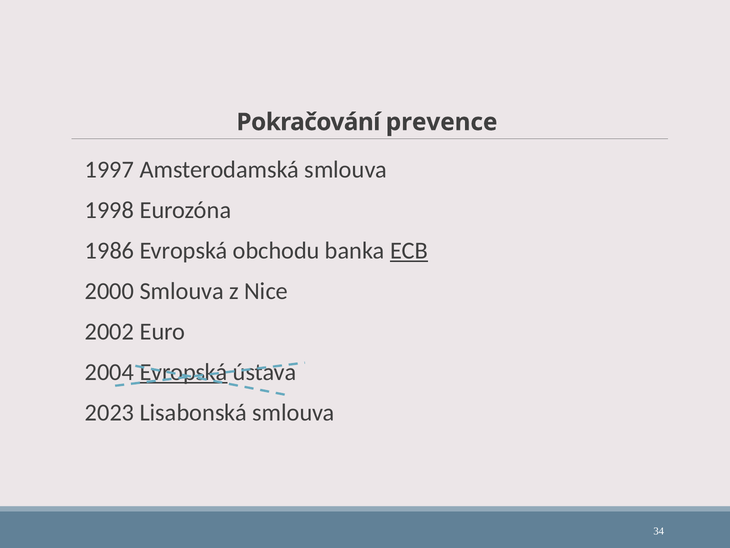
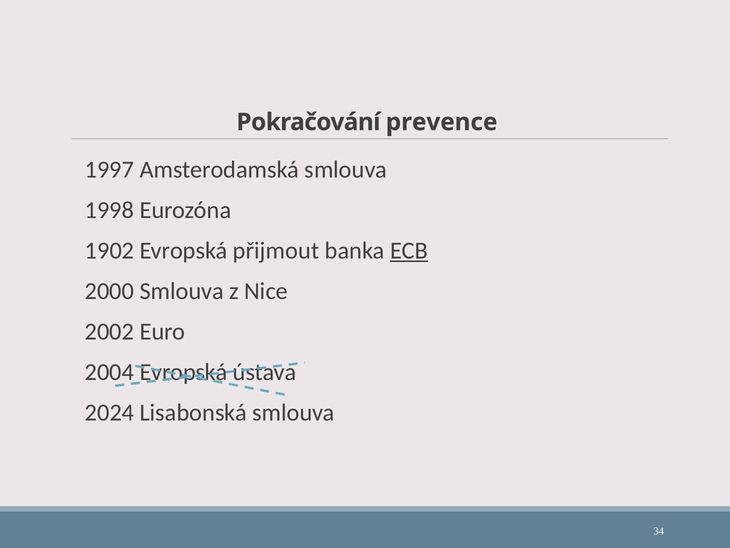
1986: 1986 -> 1902
obchodu: obchodu -> přijmout
Evropská at (184, 372) underline: present -> none
2023: 2023 -> 2024
